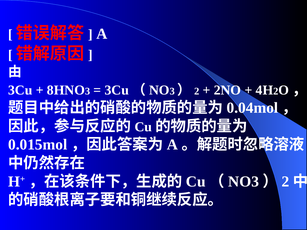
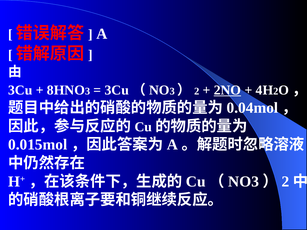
2NO underline: none -> present
